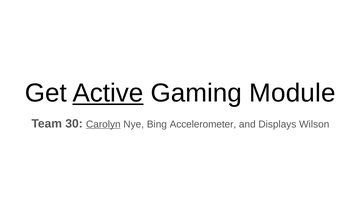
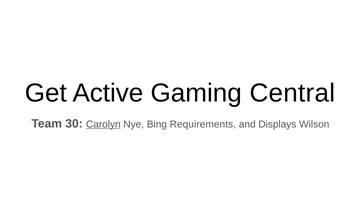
Active underline: present -> none
Module: Module -> Central
Accelerometer: Accelerometer -> Requirements
